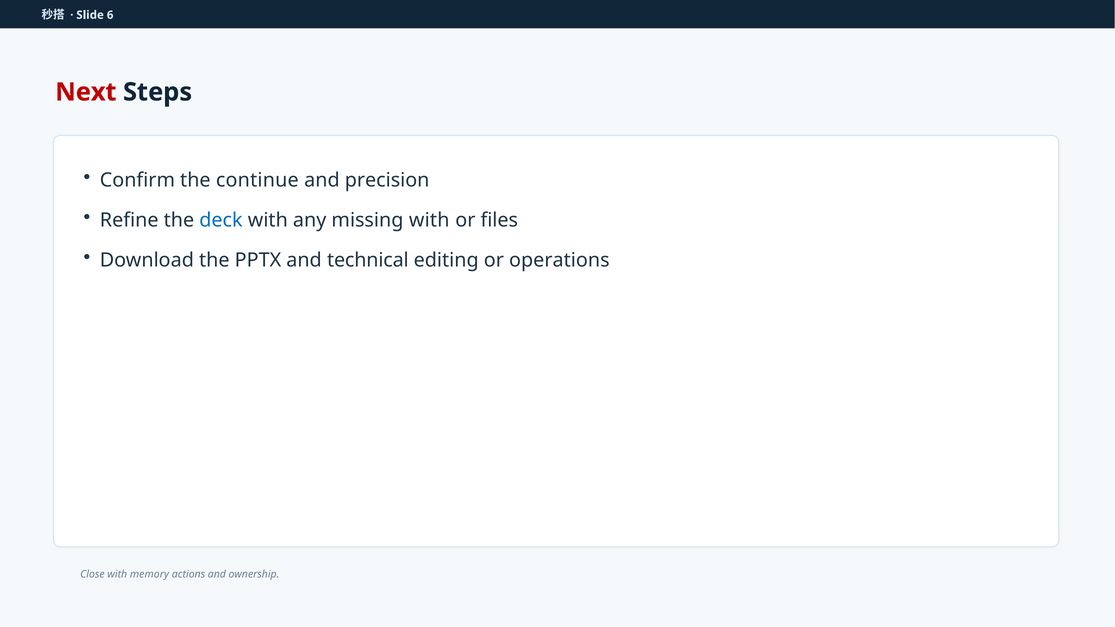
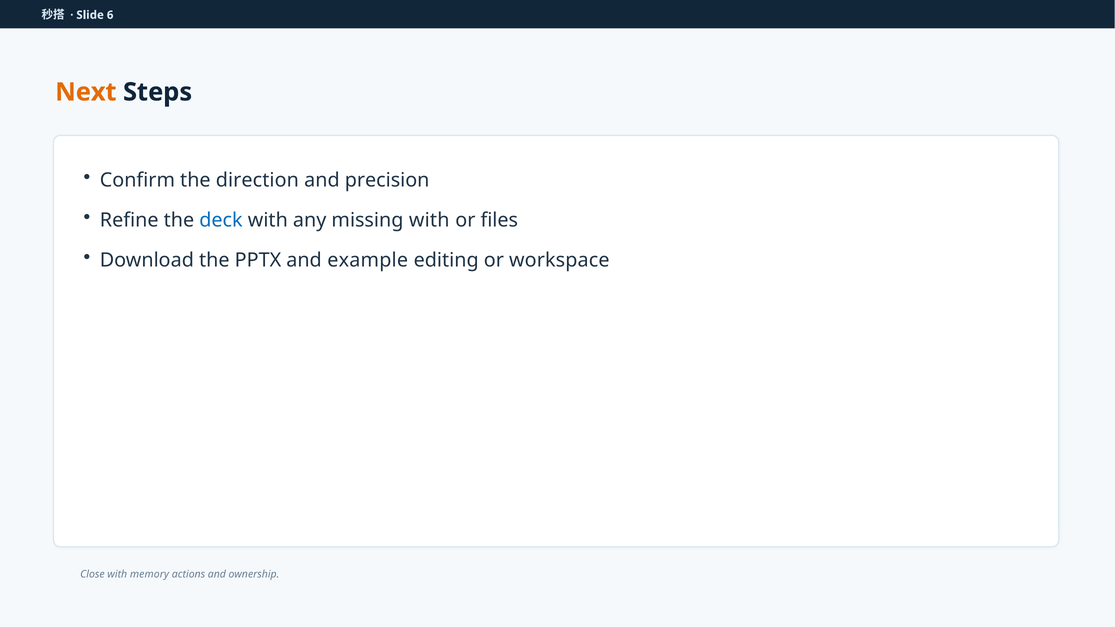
Next colour: red -> orange
continue: continue -> direction
technical: technical -> example
operations: operations -> workspace
